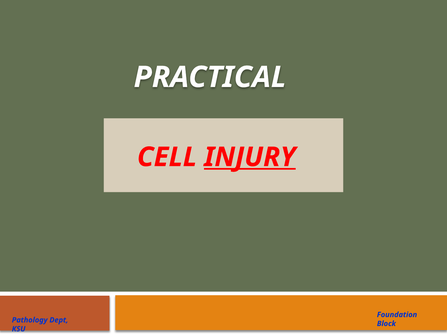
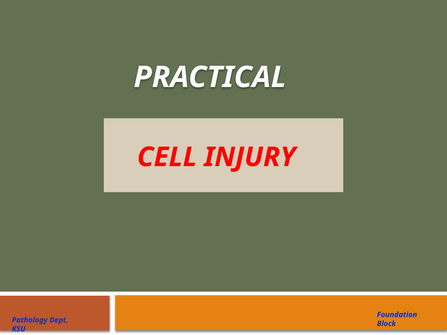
INJURY underline: present -> none
